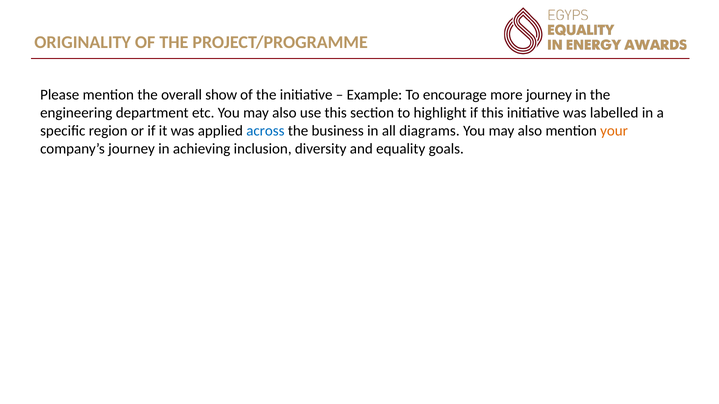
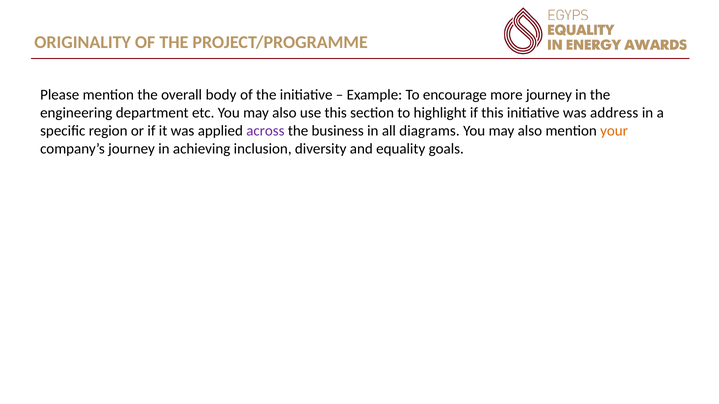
show: show -> body
labelled: labelled -> address
across colour: blue -> purple
